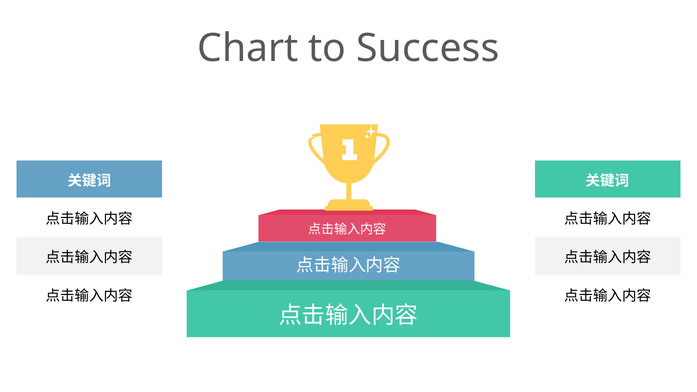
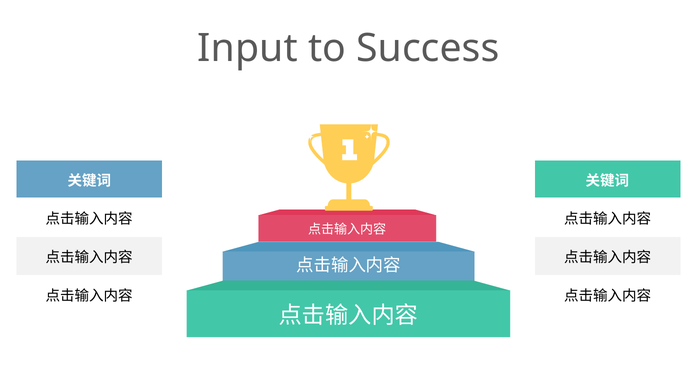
Chart: Chart -> Input
